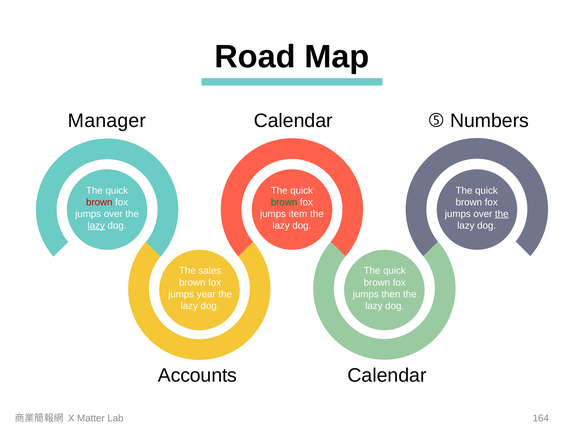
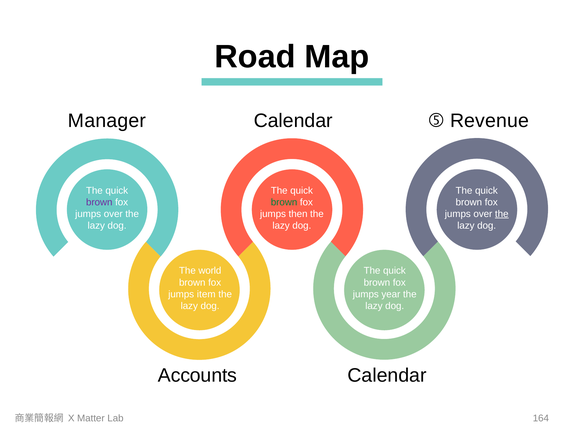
Numbers: Numbers -> Revenue
brown at (99, 202) colour: red -> purple
item: item -> then
lazy at (96, 226) underline: present -> none
sales: sales -> world
year: year -> item
then: then -> year
